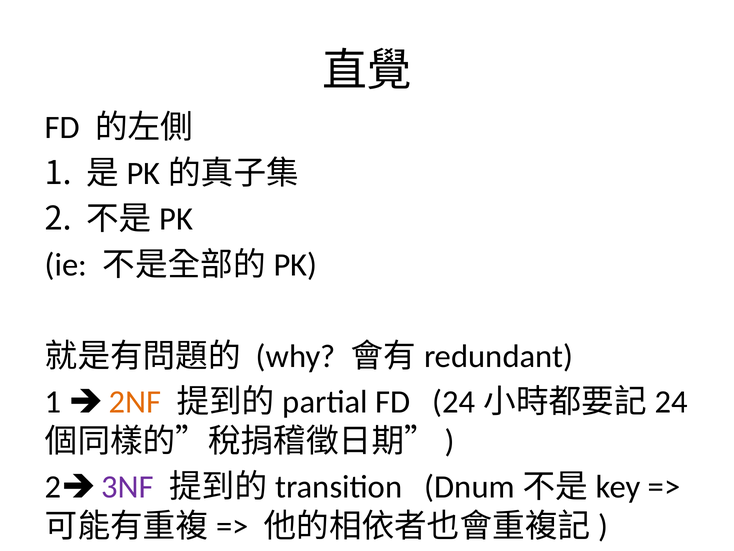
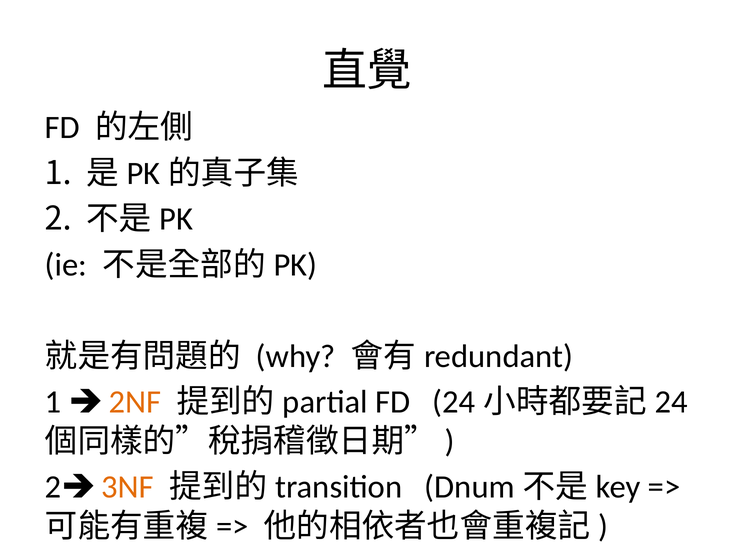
3NF colour: purple -> orange
